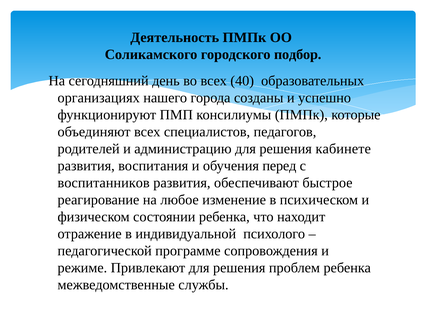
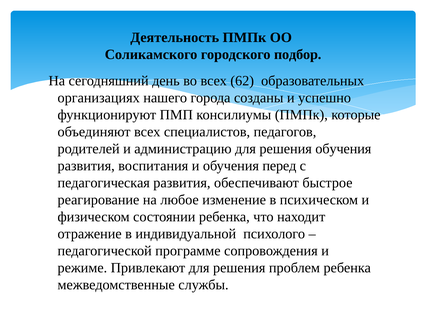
40: 40 -> 62
решения кабинете: кабинете -> обучения
воспитанников: воспитанников -> педагогическая
